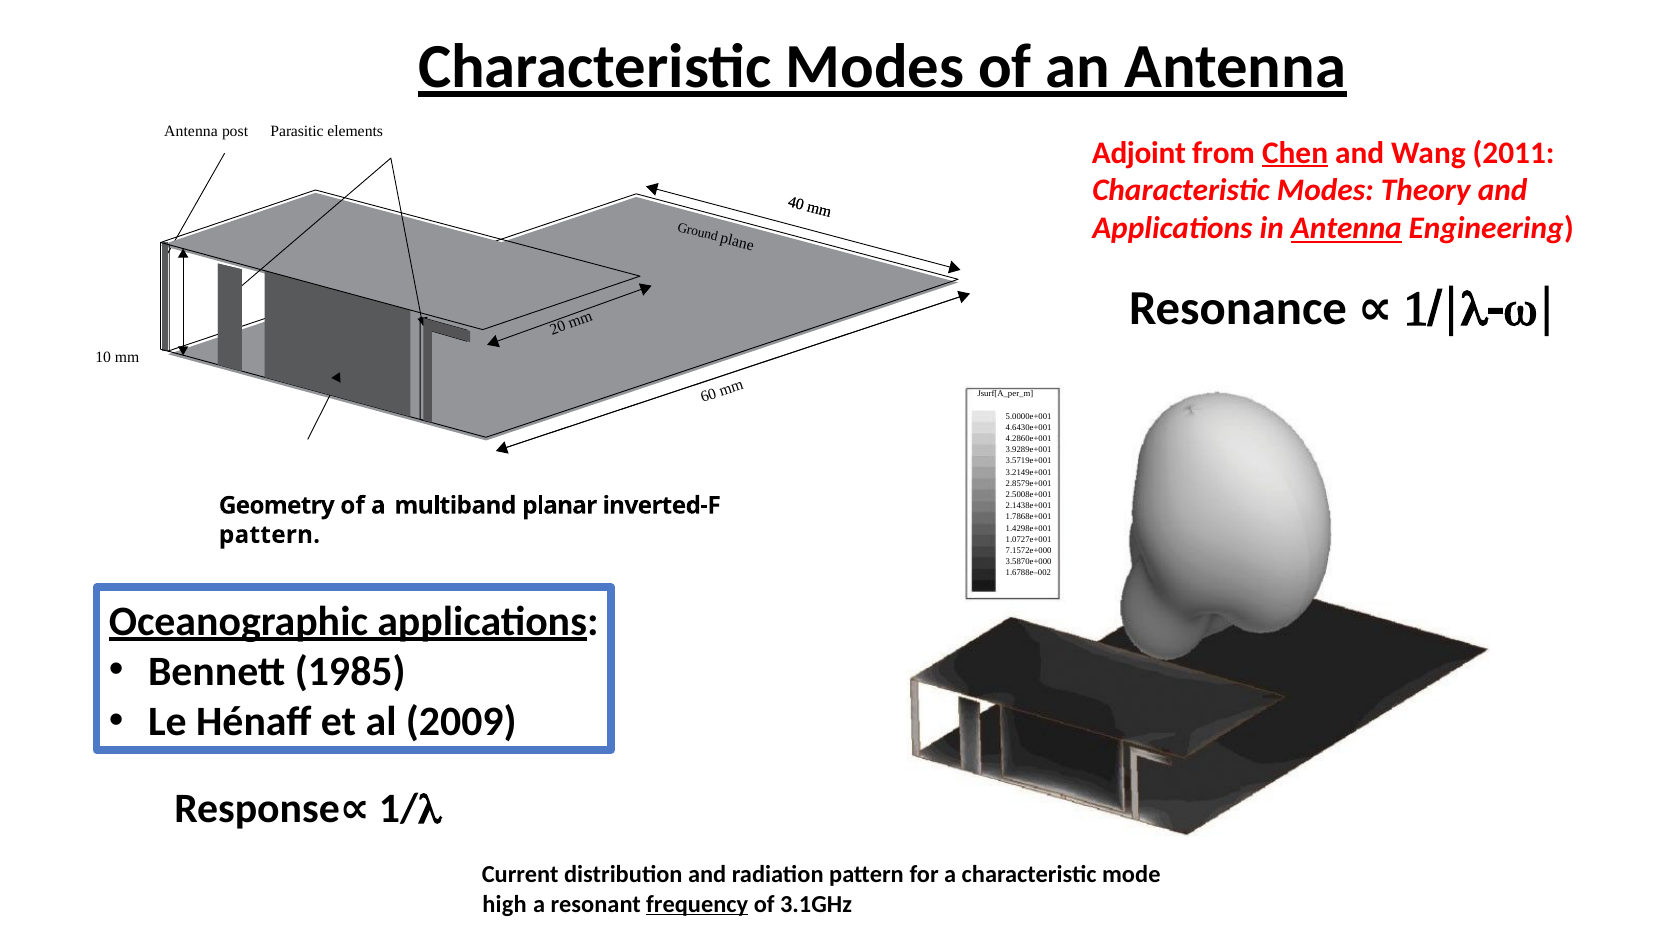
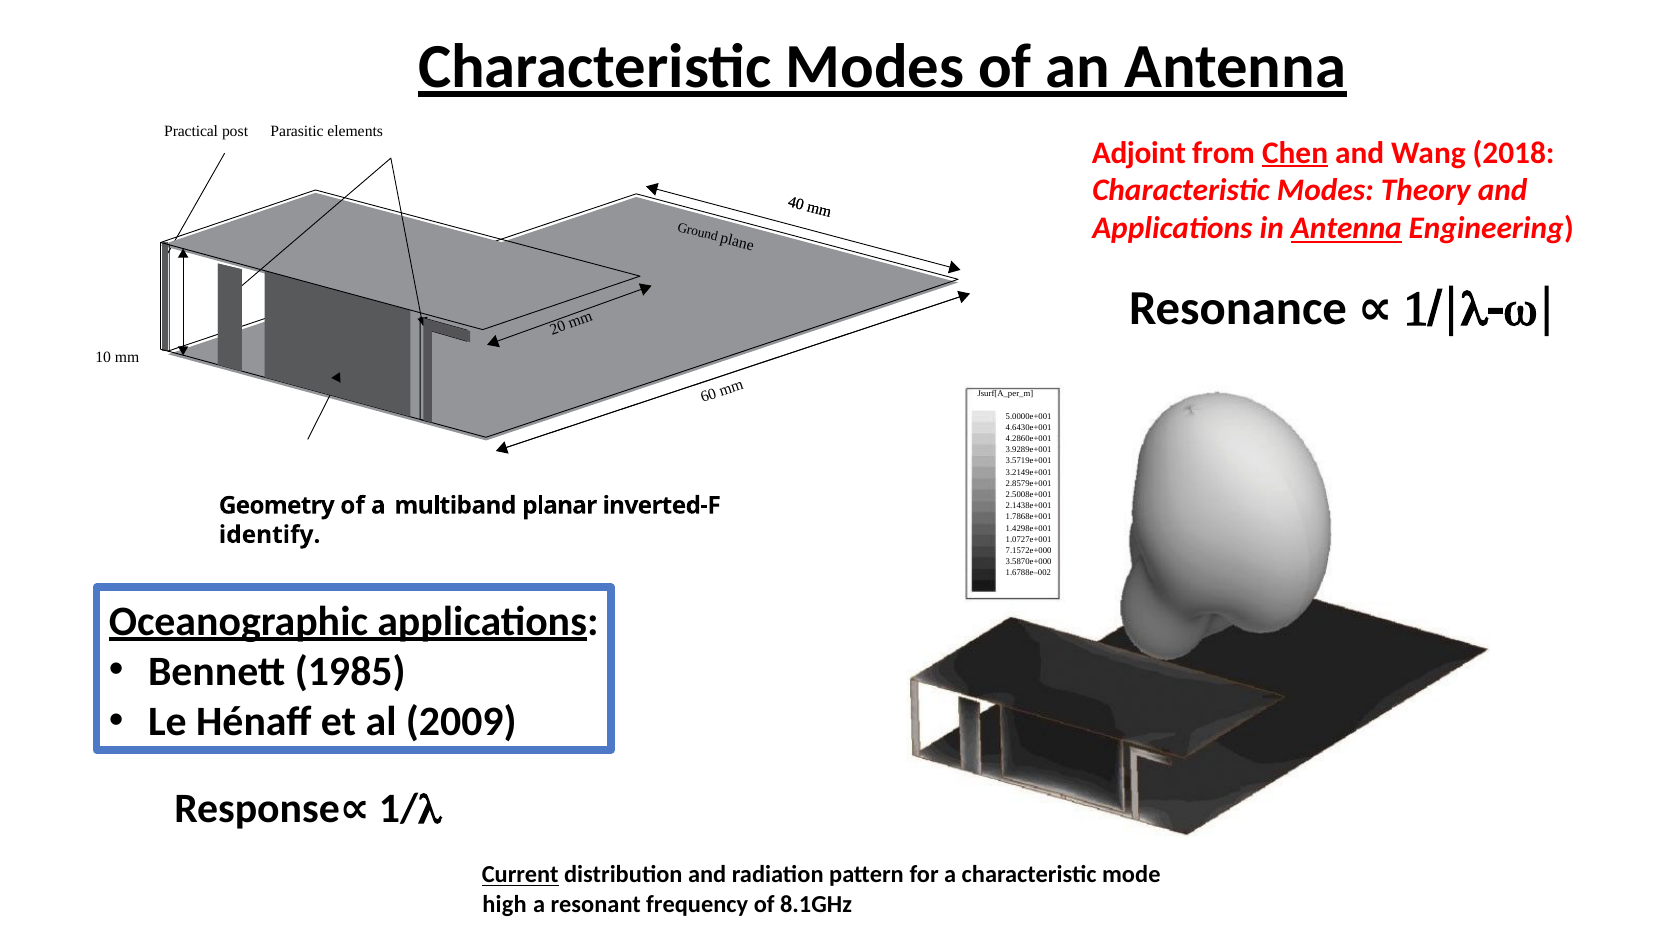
Antenna at (191, 132): Antenna -> Practical
2011: 2011 -> 2018
pattern at (269, 535): pattern -> identify
Current underline: none -> present
frequency underline: present -> none
3.1GHz: 3.1GHz -> 8.1GHz
